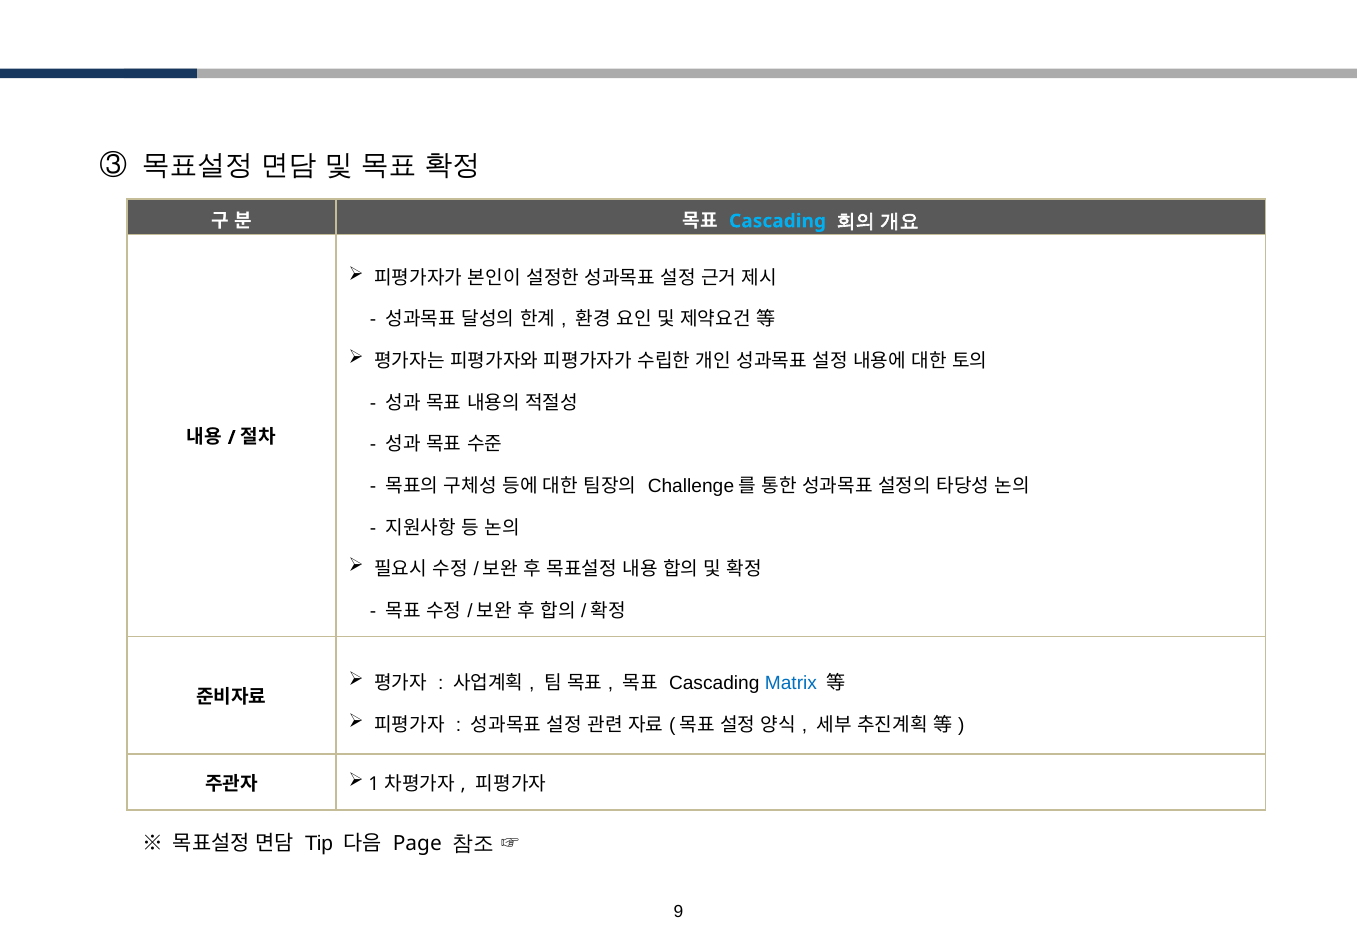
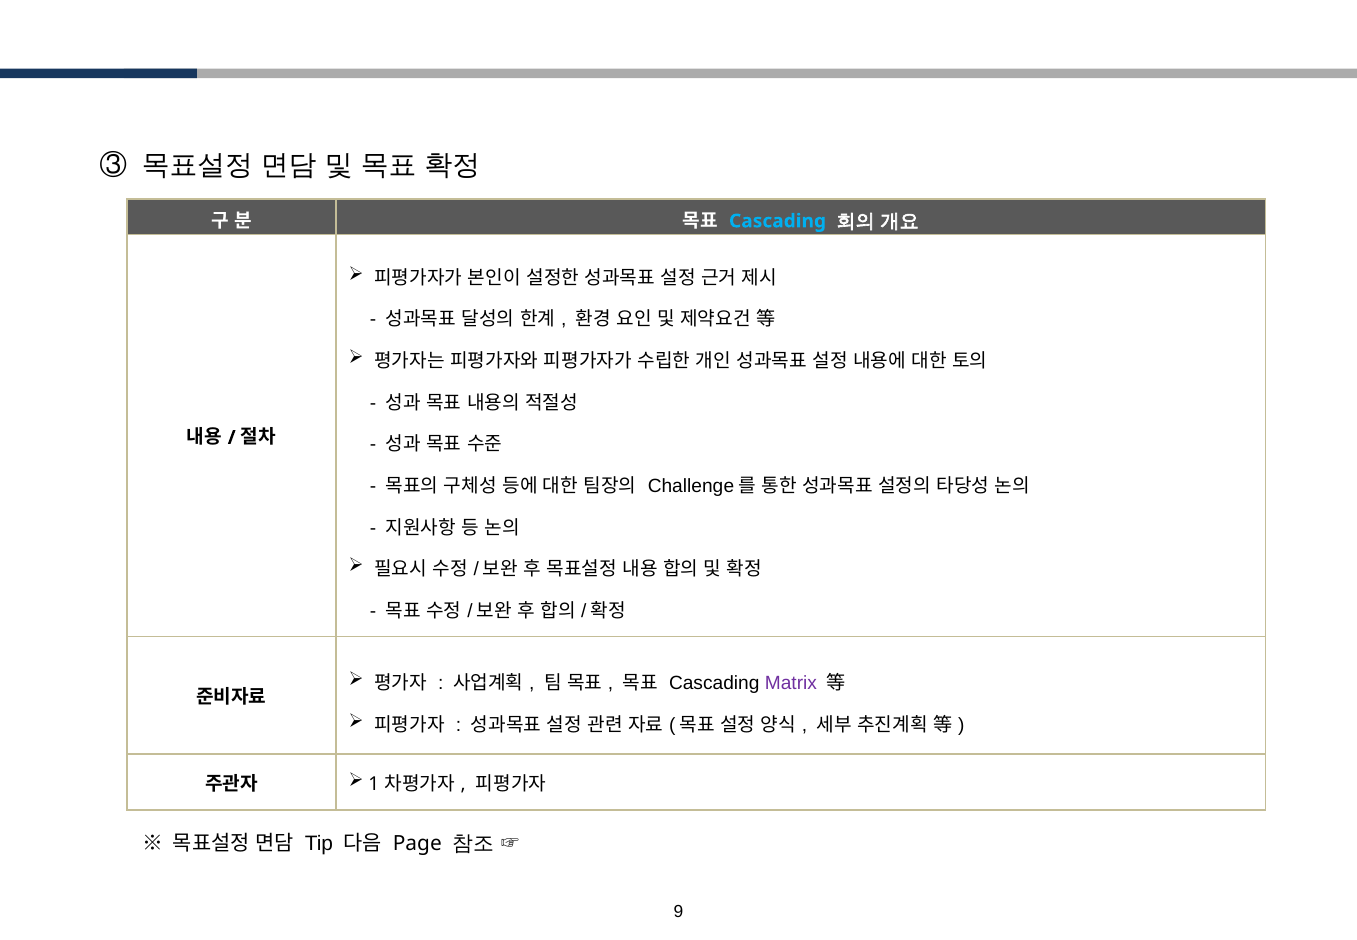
Matrix colour: blue -> purple
